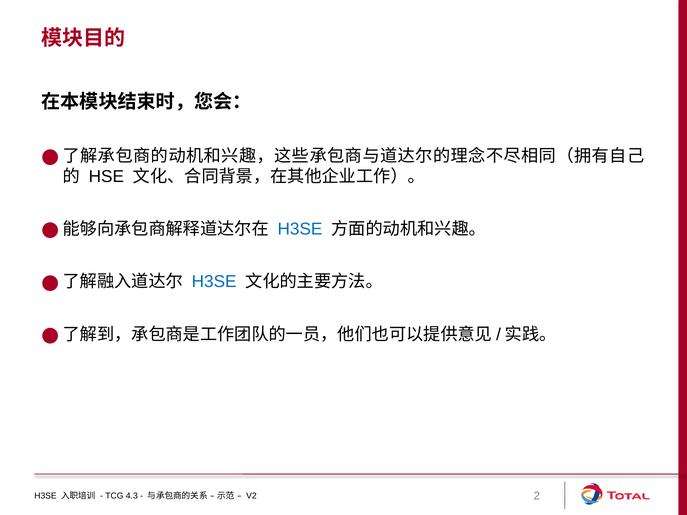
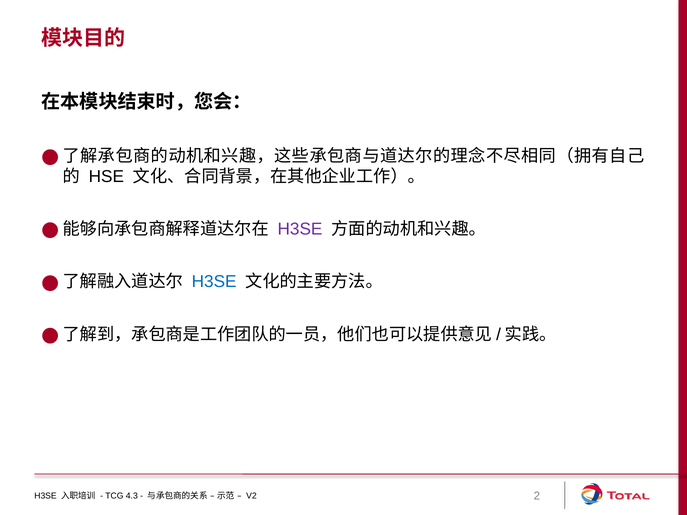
H3SE at (300, 229) colour: blue -> purple
